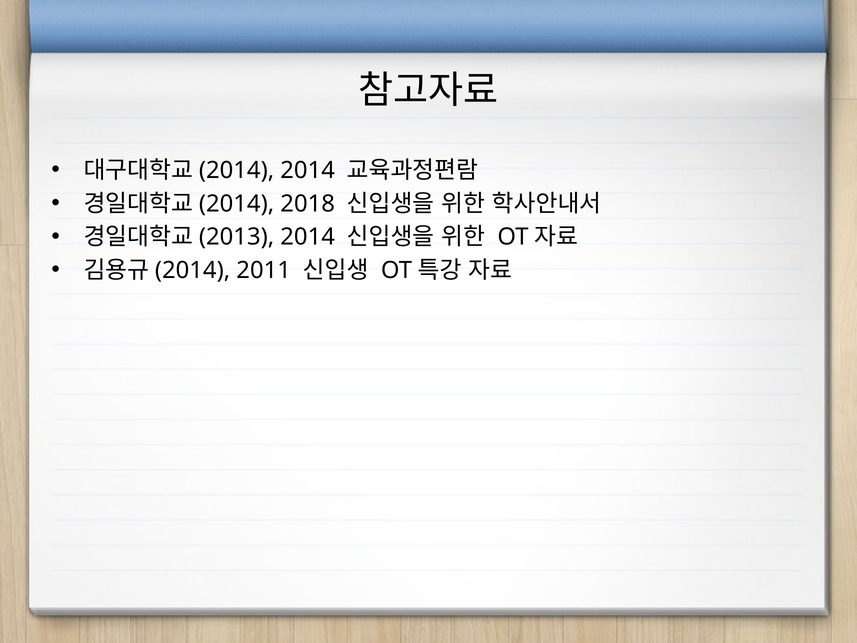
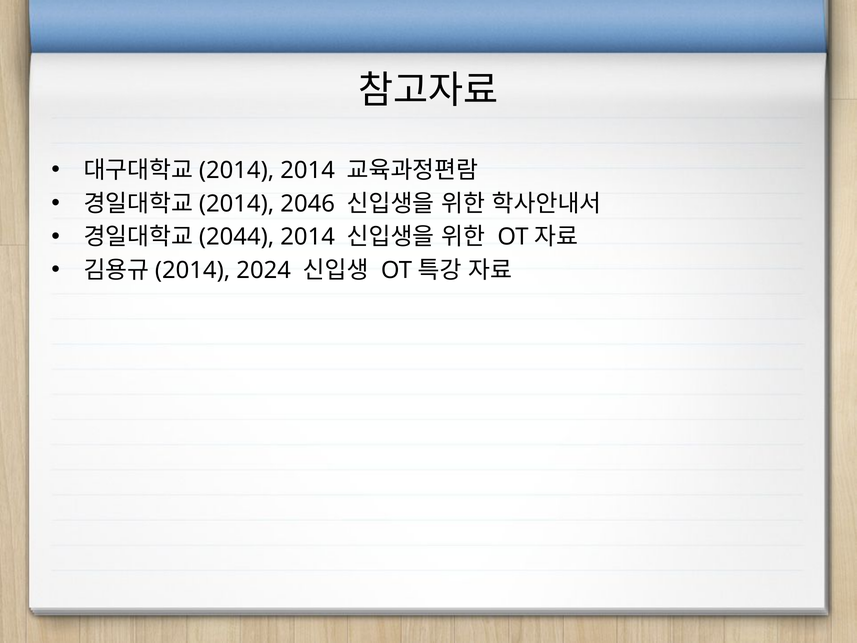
2018: 2018 -> 2046
2013: 2013 -> 2044
2011: 2011 -> 2024
